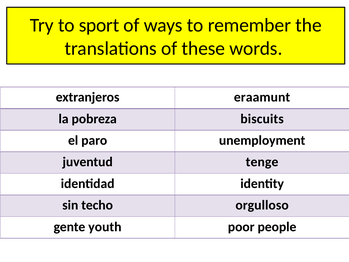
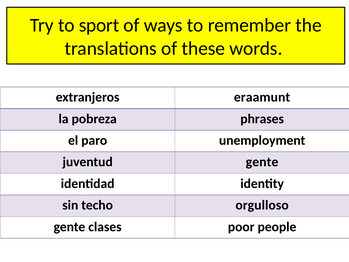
biscuits: biscuits -> phrases
juventud tenge: tenge -> gente
youth: youth -> clases
